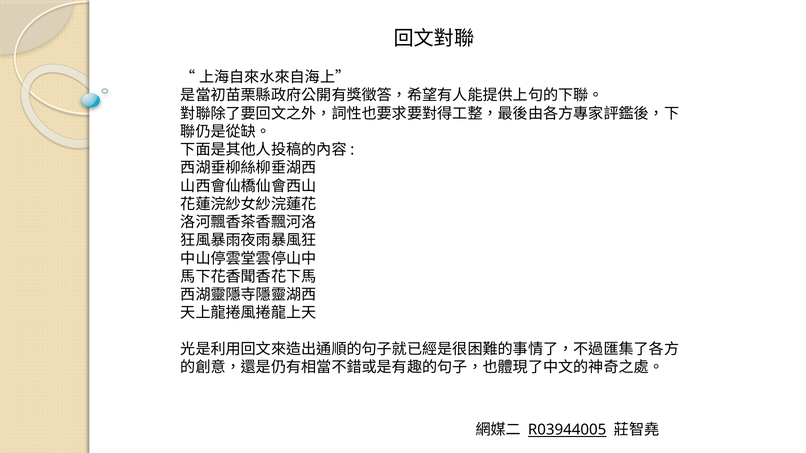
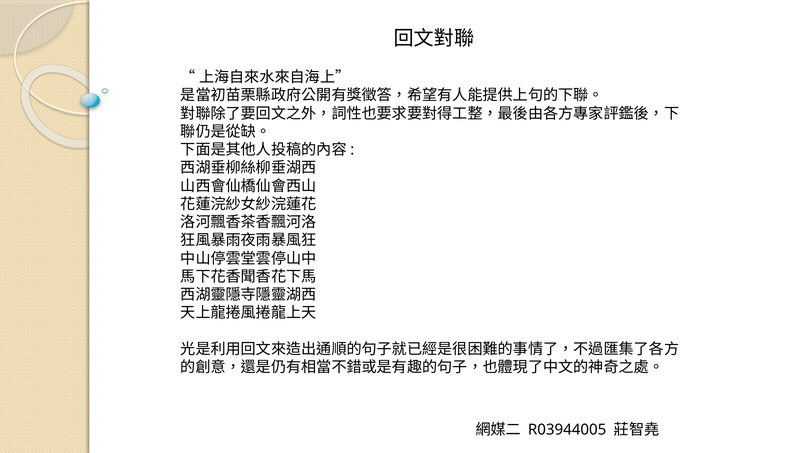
R03944005 underline: present -> none
